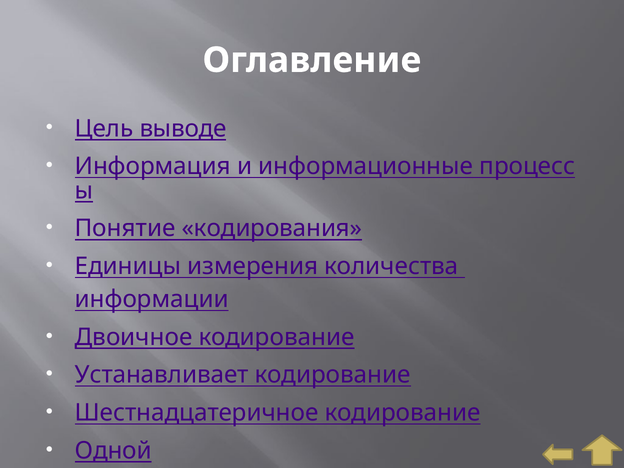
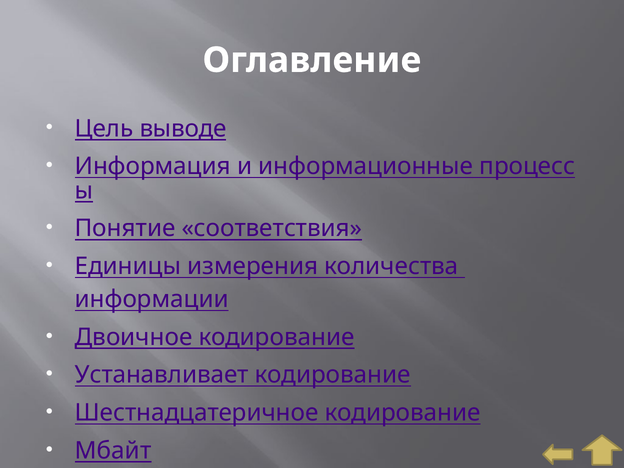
кодирования: кодирования -> соответствия
Одной: Одной -> Мбайт
